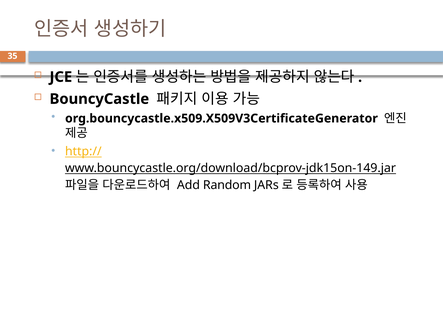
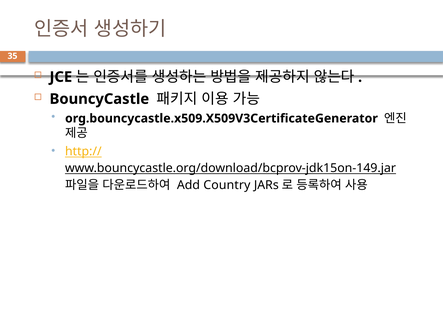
Random: Random -> Country
